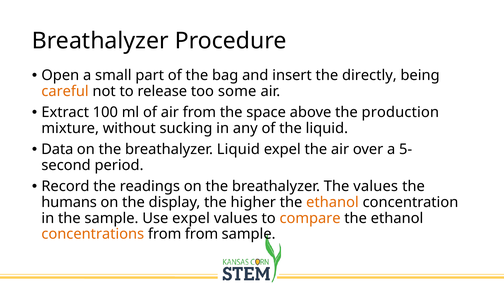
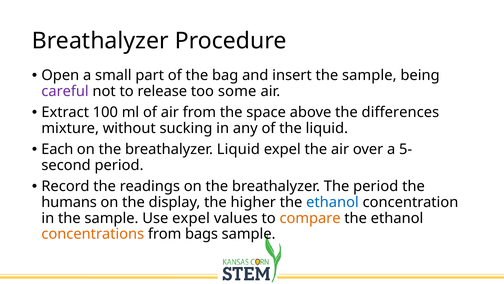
directly at (369, 75): directly -> sample
careful colour: orange -> purple
production: production -> differences
Data: Data -> Each
The values: values -> period
ethanol at (332, 202) colour: orange -> blue
from from: from -> bags
